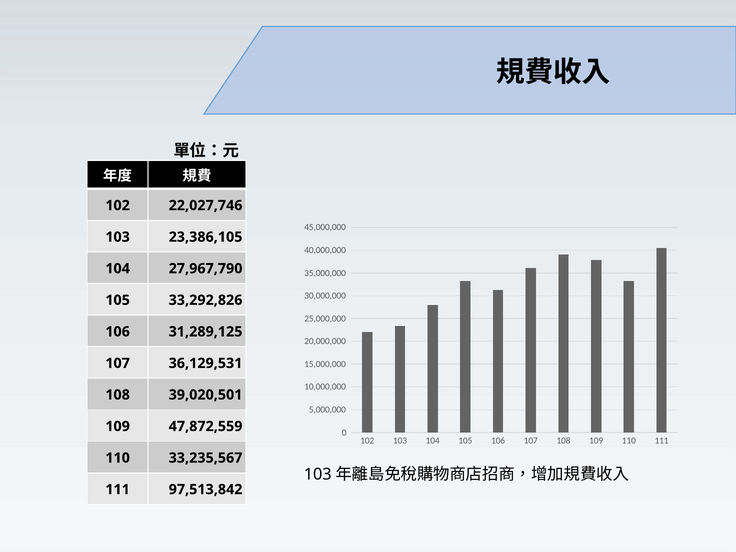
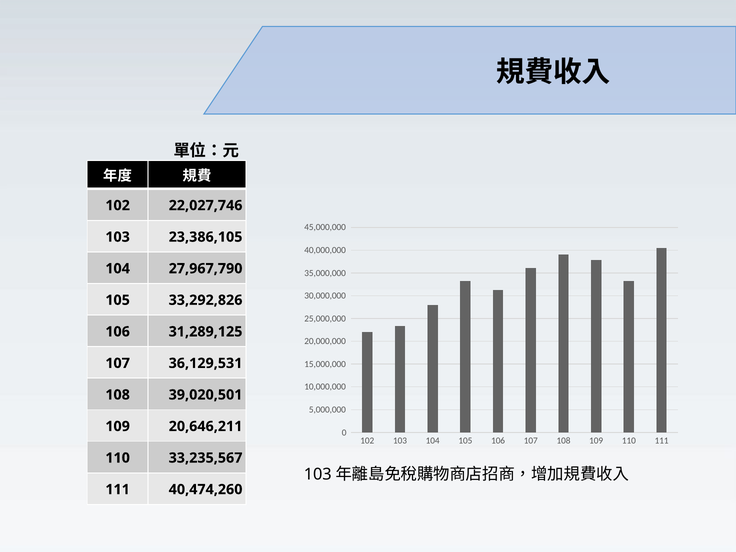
47,872,559: 47,872,559 -> 20,646,211
97,513,842: 97,513,842 -> 40,474,260
